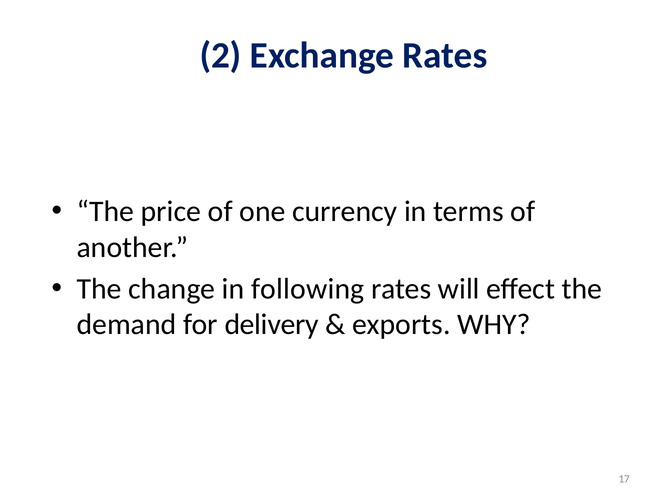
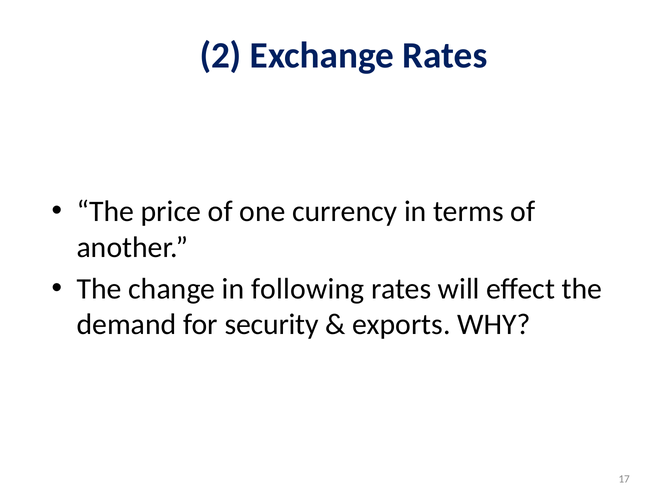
delivery: delivery -> security
